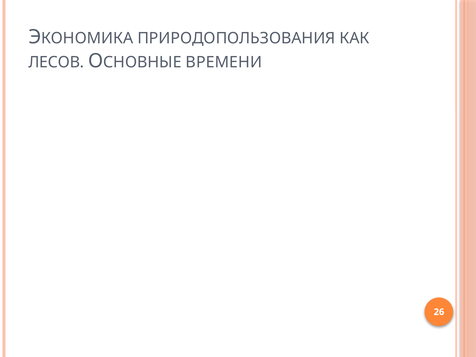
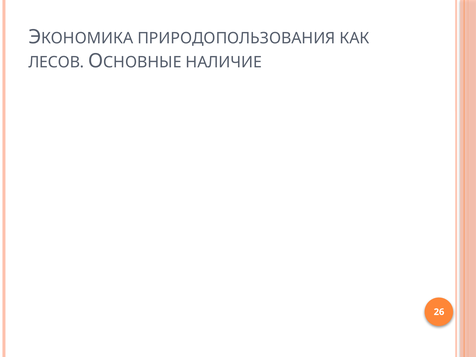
ВРЕМЕНИ: ВРЕМЕНИ -> НАЛИЧИЕ
